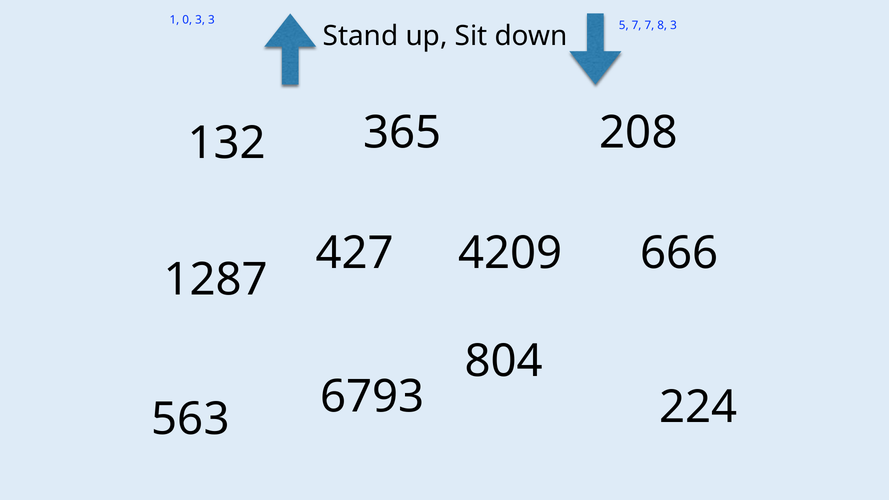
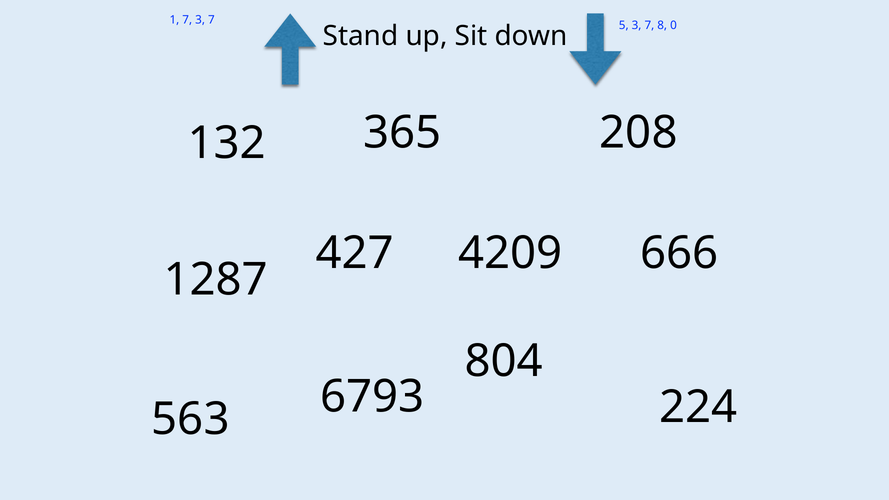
1 0: 0 -> 7
3 at (211, 20): 3 -> 7
5 7: 7 -> 3
8 3: 3 -> 0
